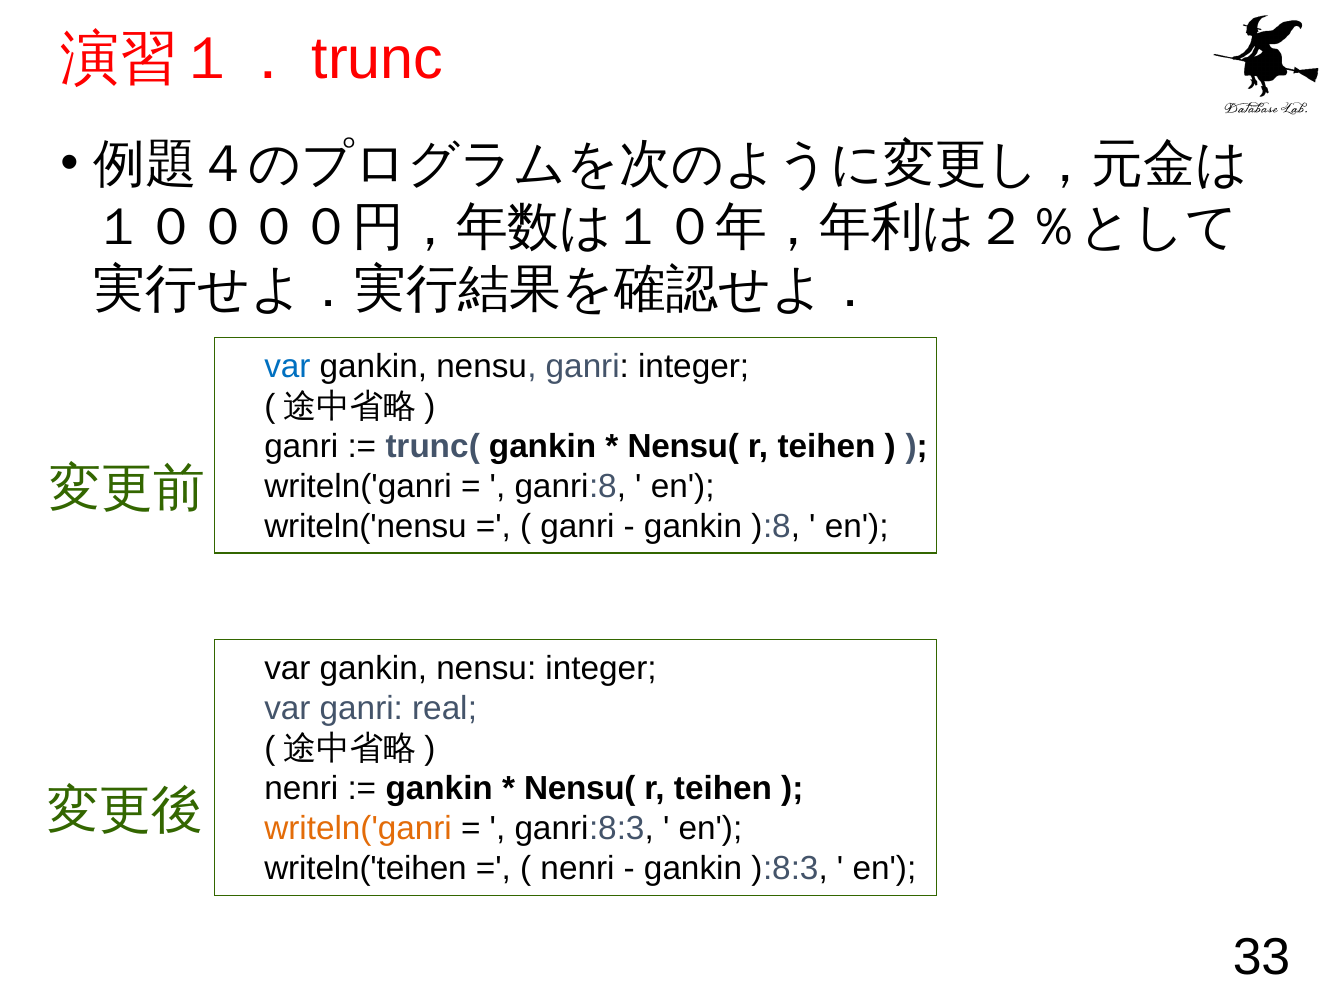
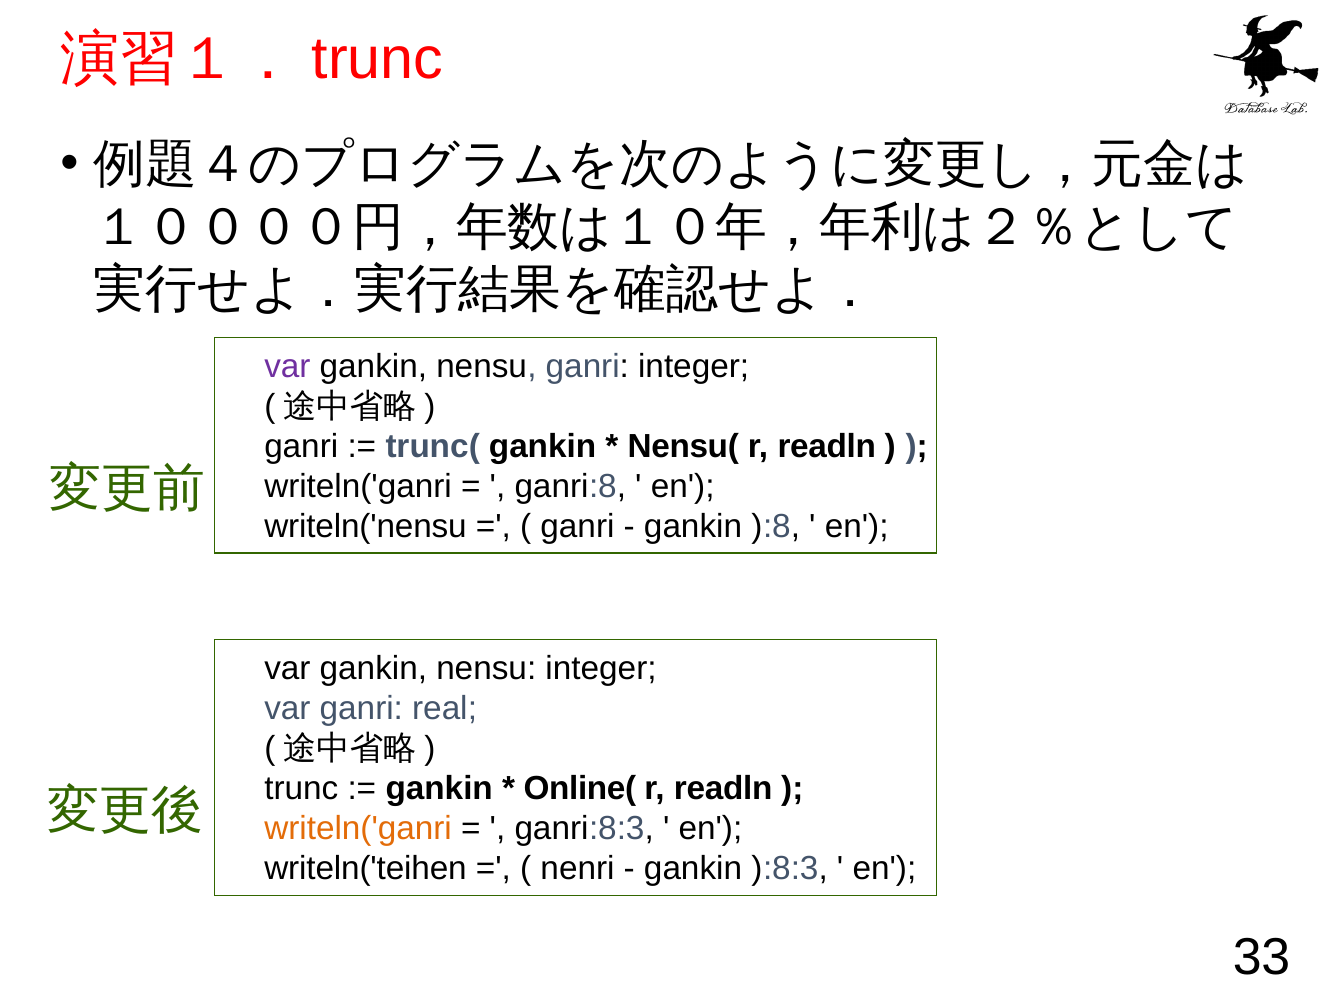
var at (287, 366) colour: blue -> purple
teihen at (827, 446): teihen -> readln
nenri at (301, 788): nenri -> trunc
Nensu( at (580, 788): Nensu( -> Online(
teihen at (723, 788): teihen -> readln
